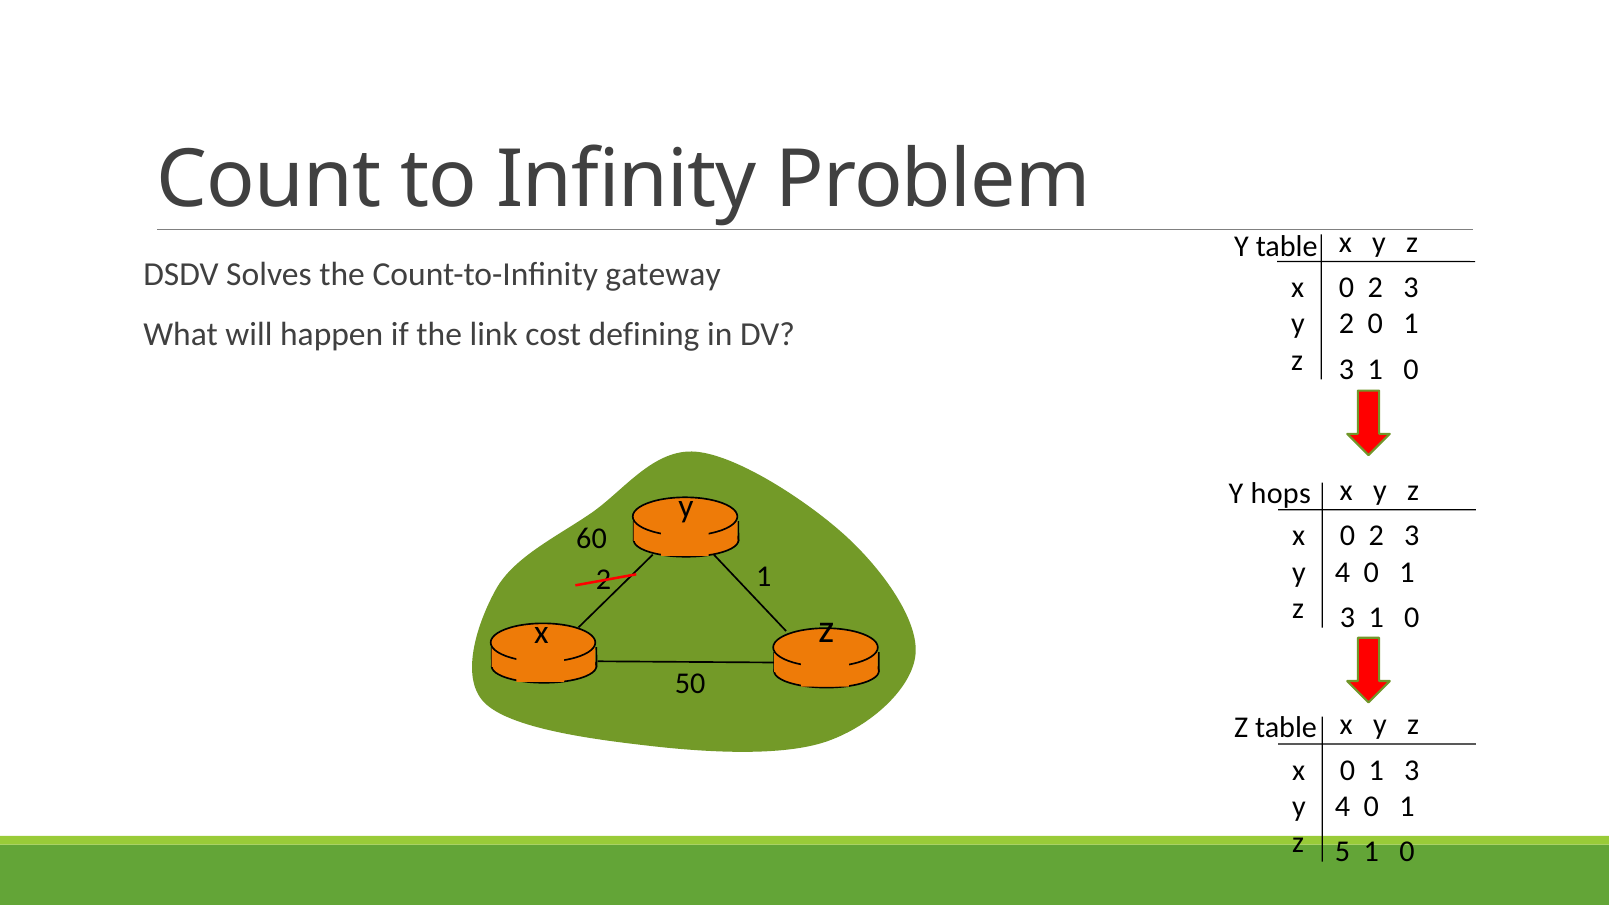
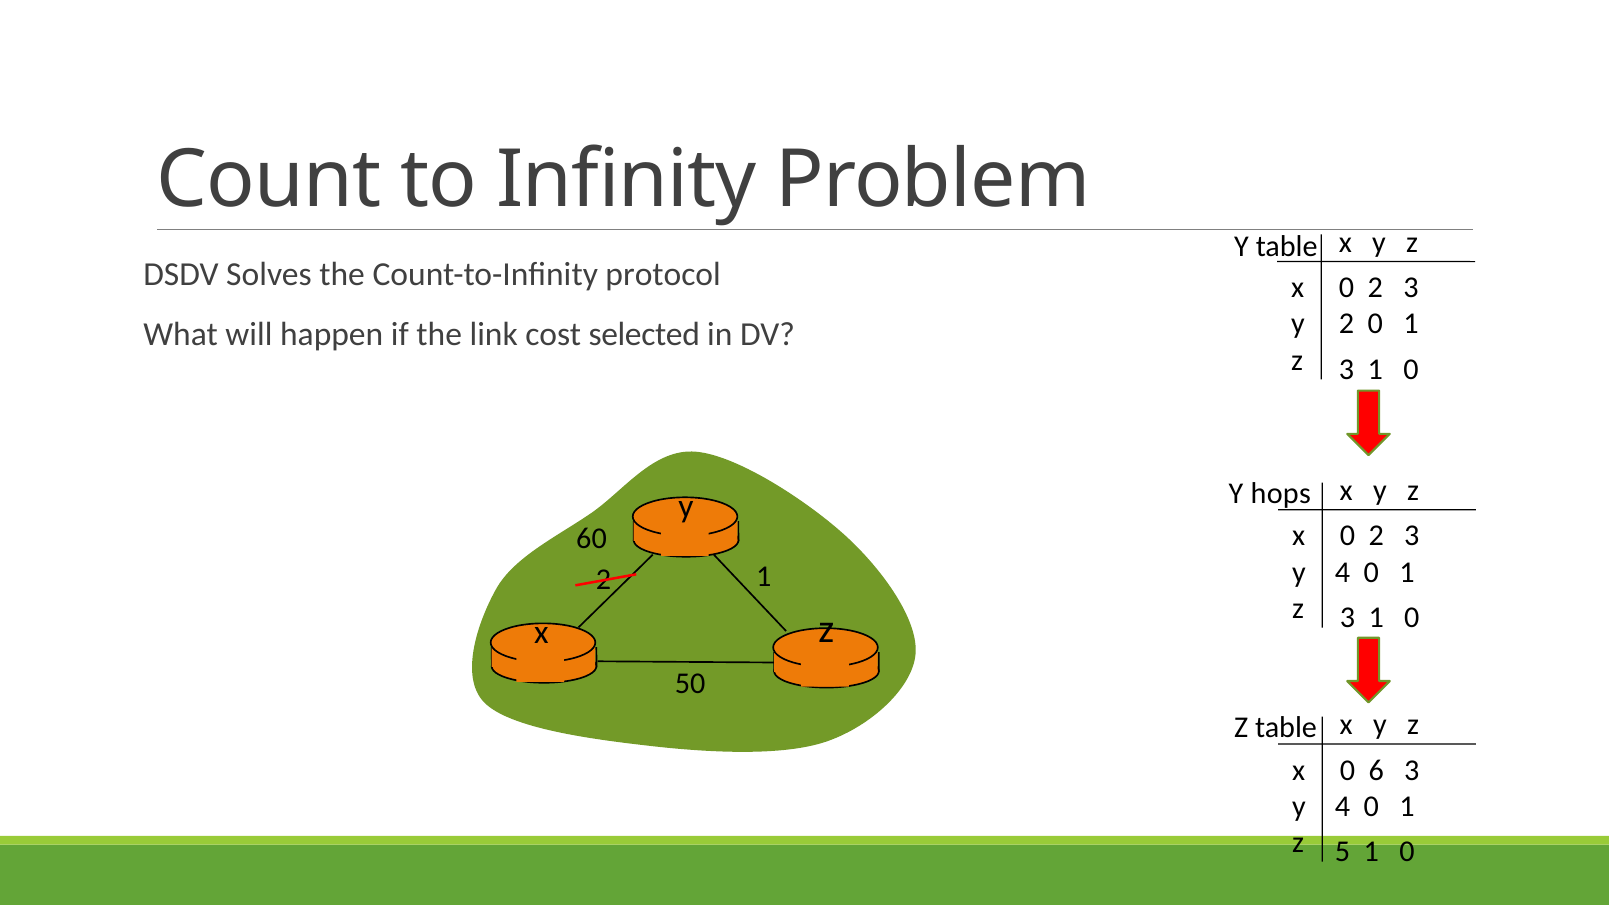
gateway: gateway -> protocol
defining: defining -> selected
1 at (1376, 770): 1 -> 6
